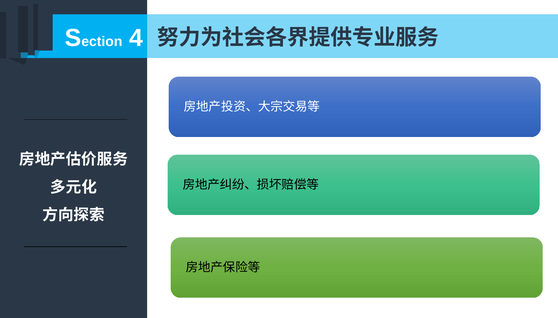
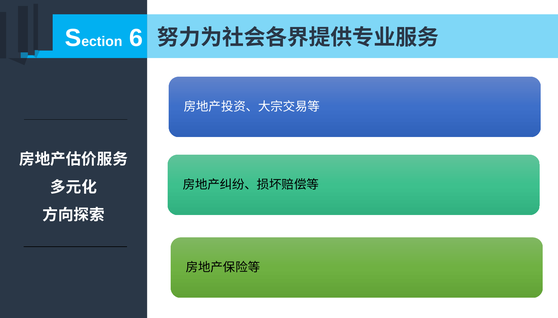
4: 4 -> 6
